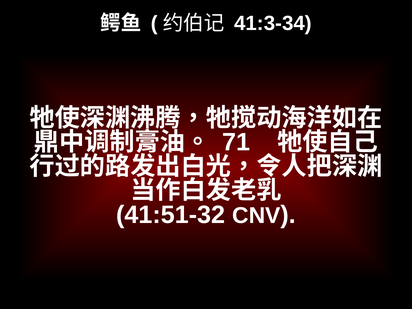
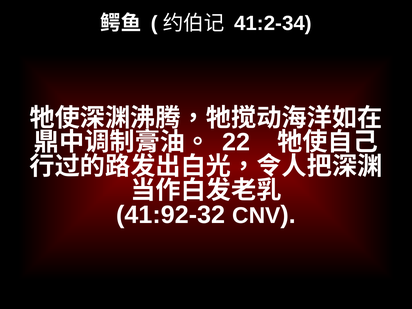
41:3-34: 41:3-34 -> 41:2-34
71: 71 -> 22
41:51-32: 41:51-32 -> 41:92-32
